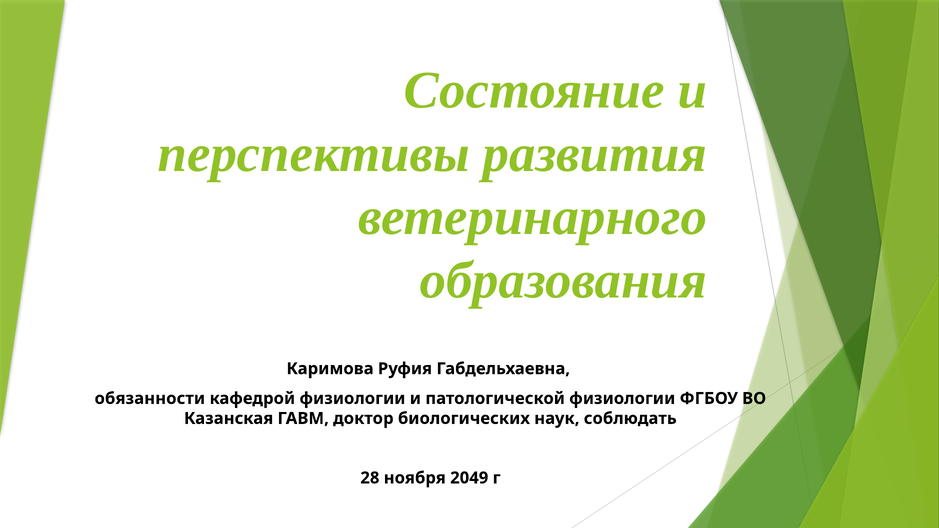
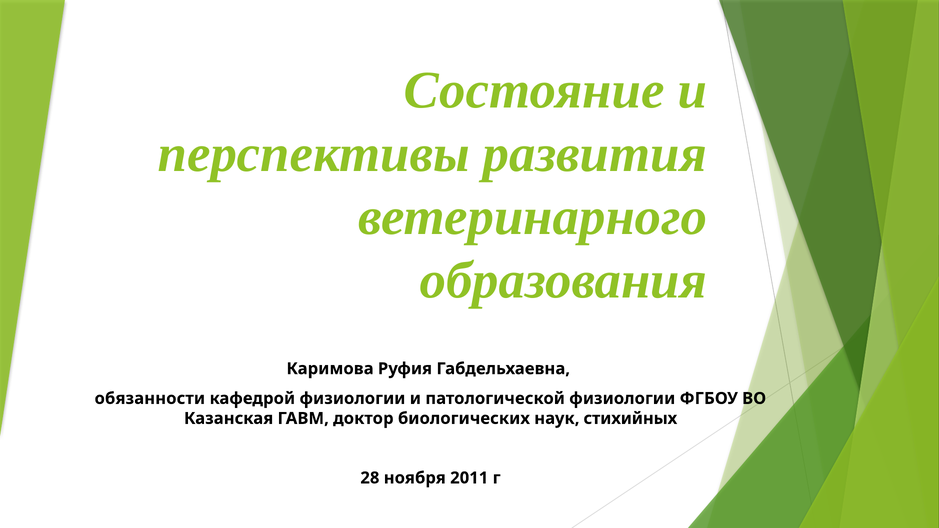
соблюдать: соблюдать -> стихийных
2049: 2049 -> 2011
